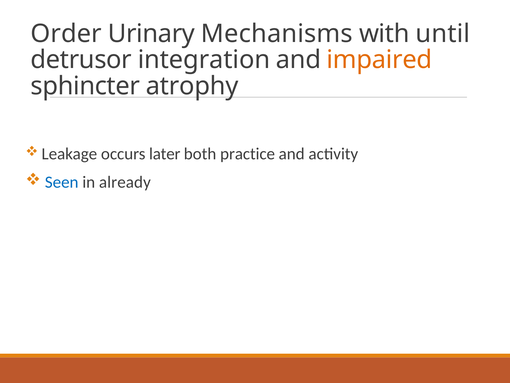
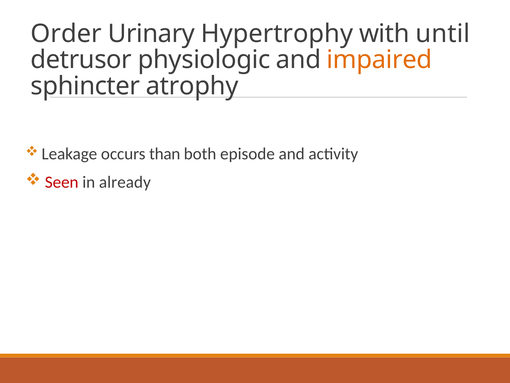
Mechanisms: Mechanisms -> Hypertrophy
integration: integration -> physiologic
later: later -> than
practice: practice -> episode
Seen colour: blue -> red
